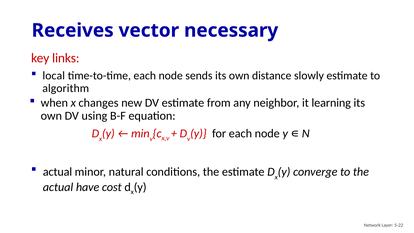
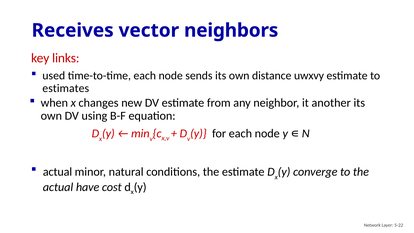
necessary: necessary -> neighbors
local: local -> used
slowly: slowly -> uwxvy
algorithm: algorithm -> estimates
learning: learning -> another
